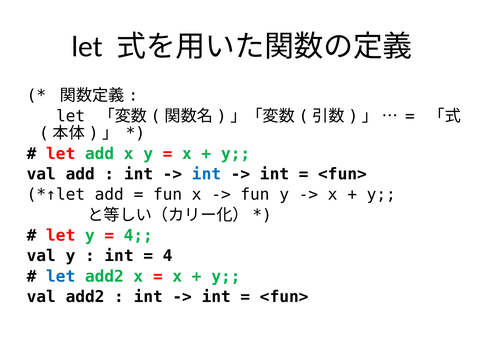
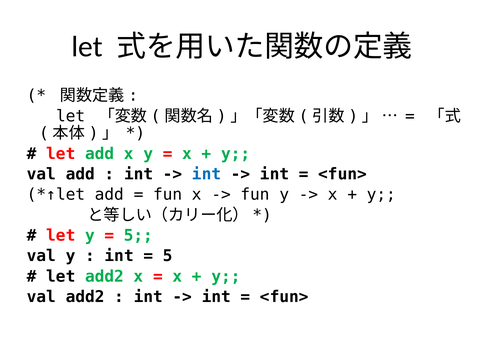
4 at (138, 235): 4 -> 5
4 at (168, 256): 4 -> 5
let at (61, 276) colour: blue -> black
